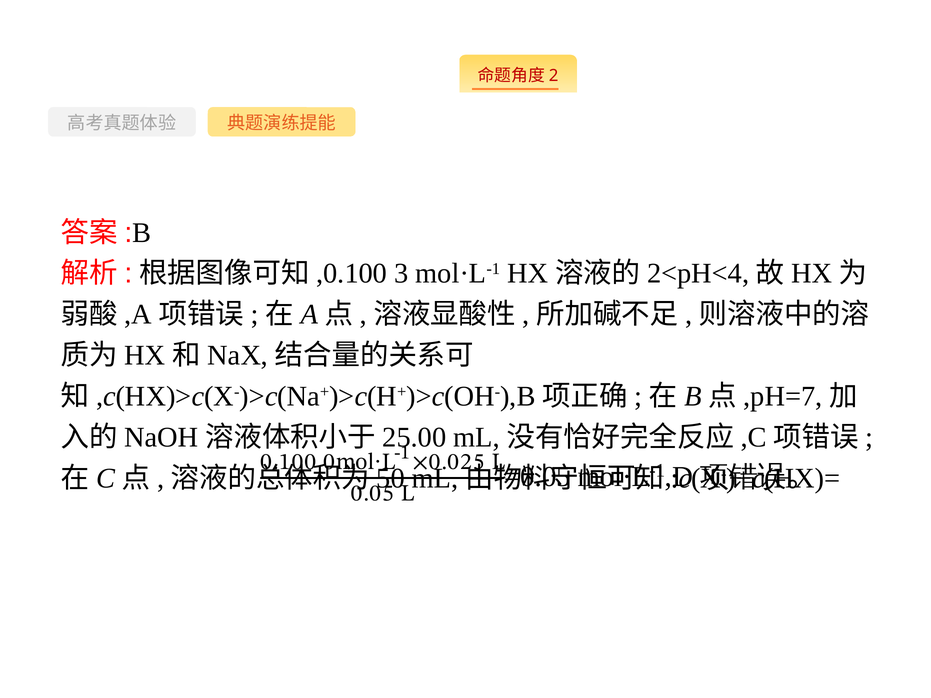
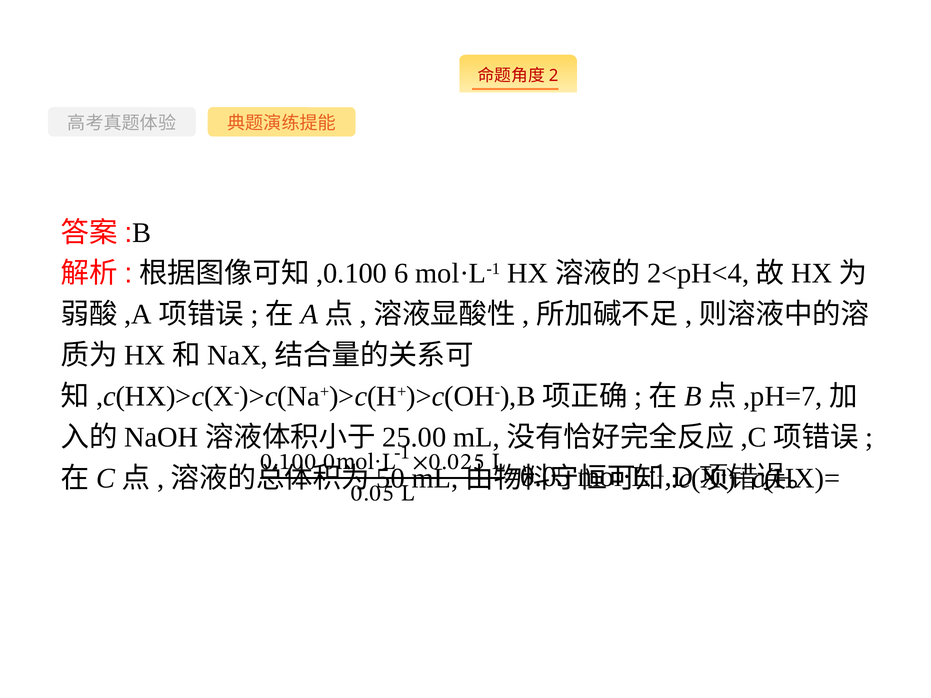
3: 3 -> 6
